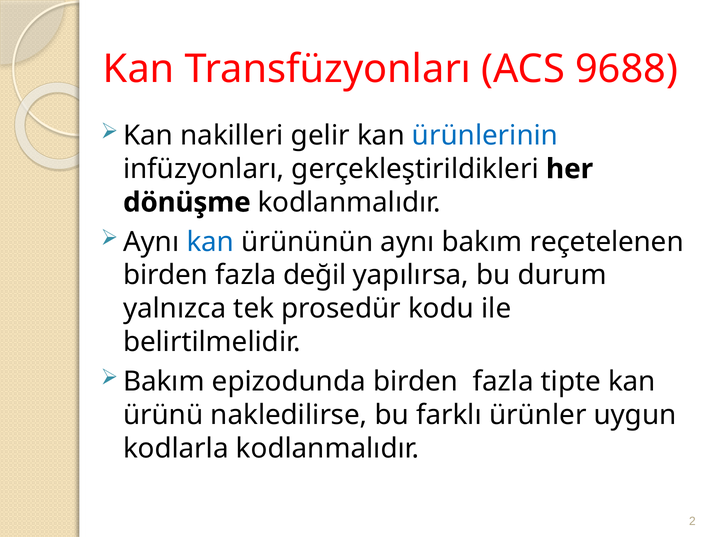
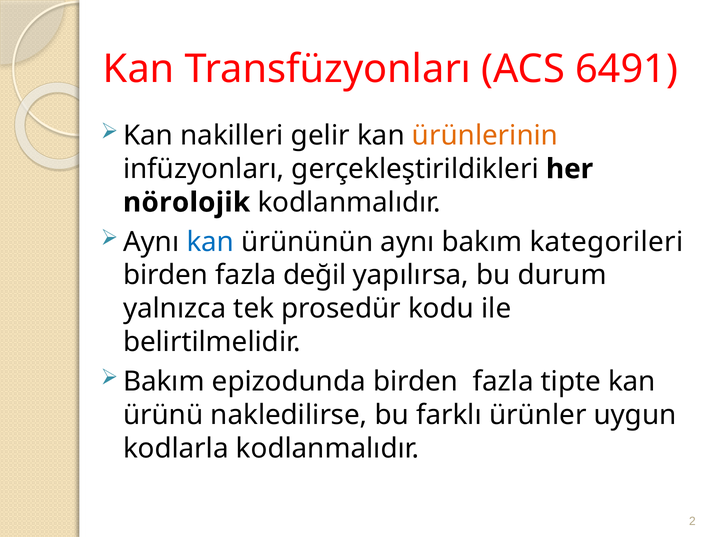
9688: 9688 -> 6491
ürünlerinin colour: blue -> orange
dönüşme: dönüşme -> nörolojik
reçetelenen: reçetelenen -> kategorileri
